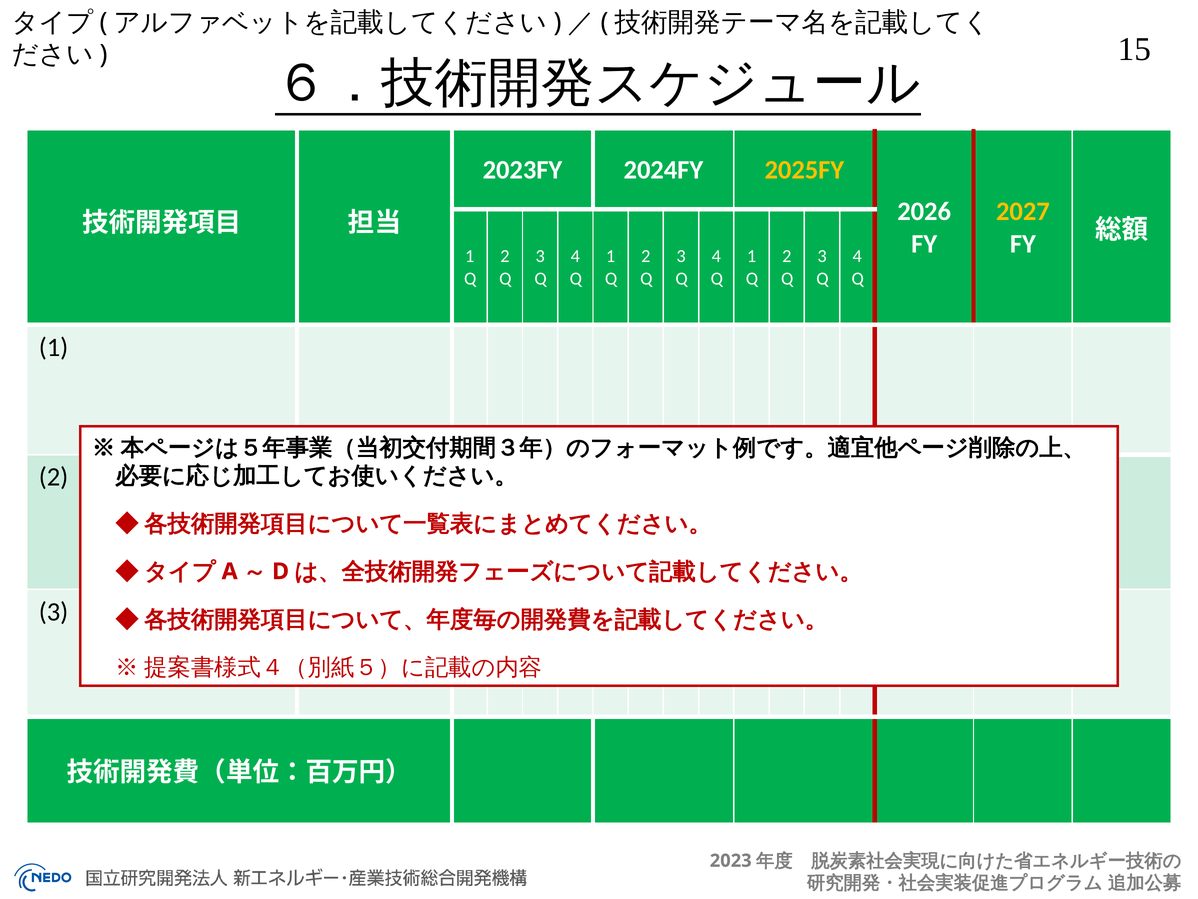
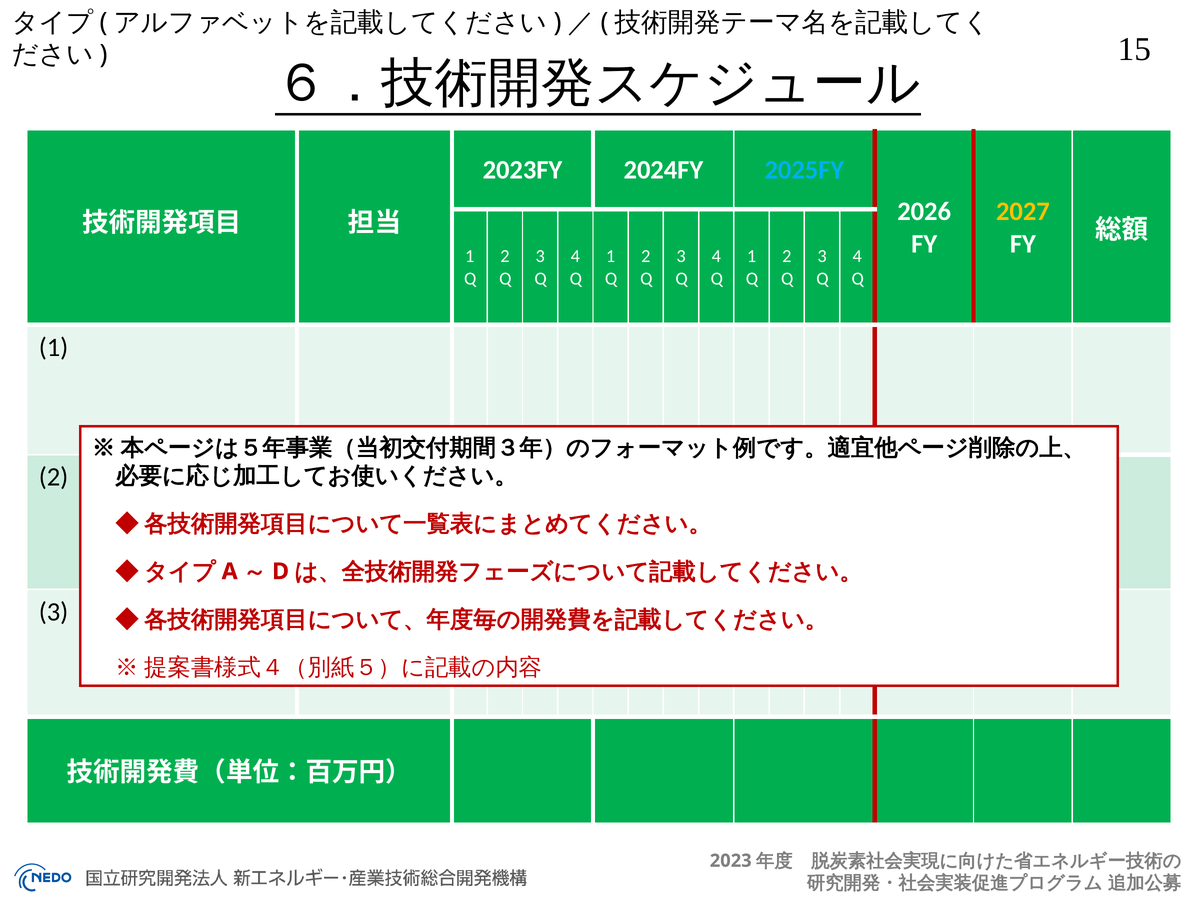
2025FY colour: yellow -> light blue
